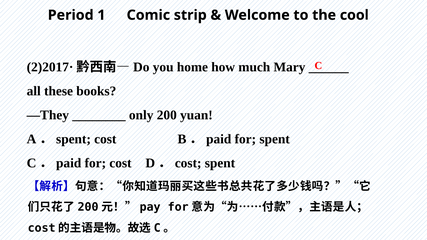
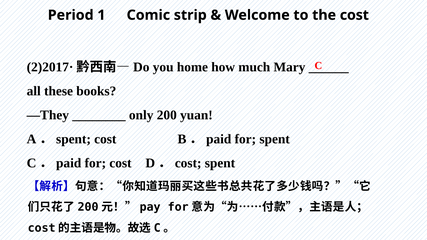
the cool: cool -> cost
